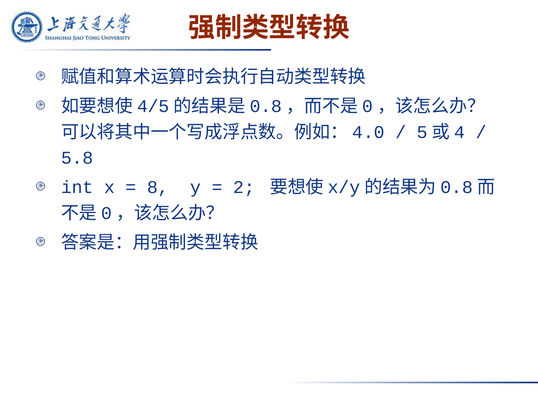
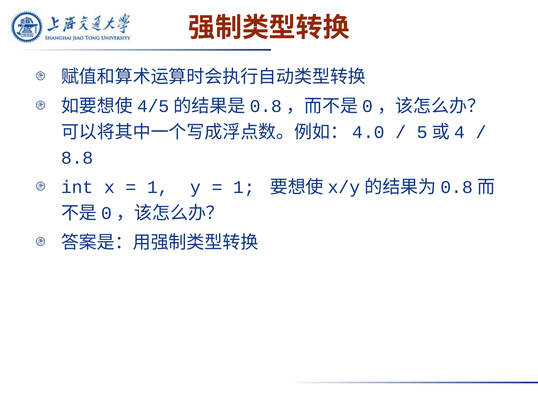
5.8: 5.8 -> 8.8
8 at (158, 187): 8 -> 1
2 at (244, 187): 2 -> 1
